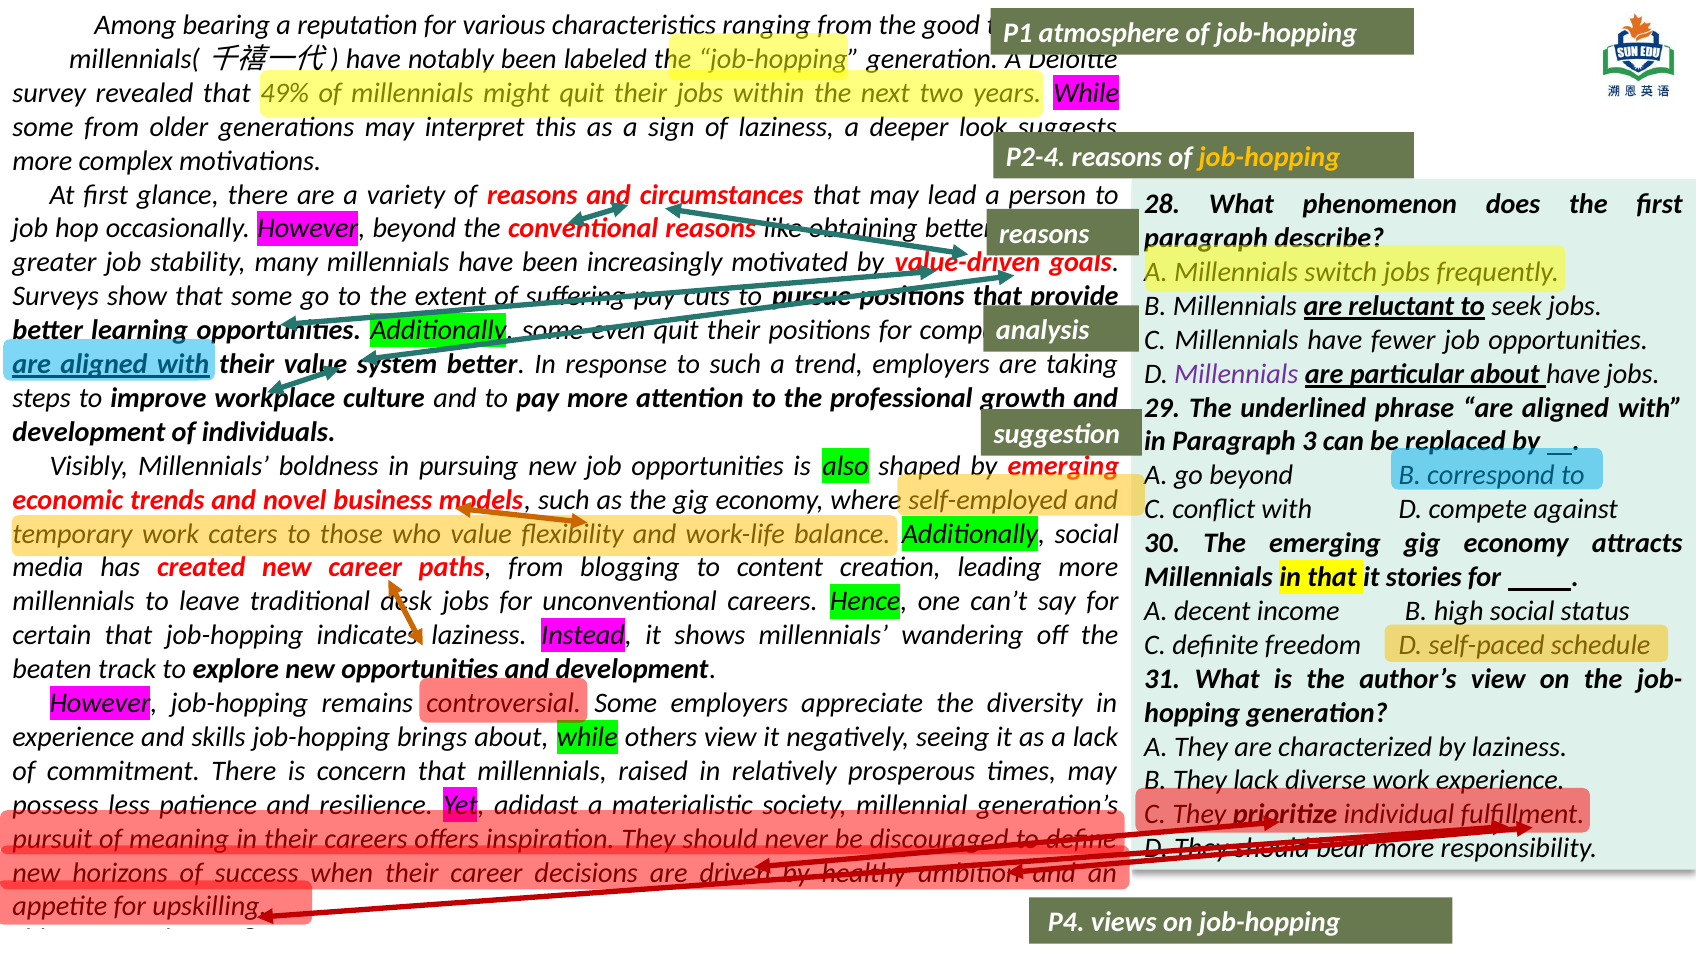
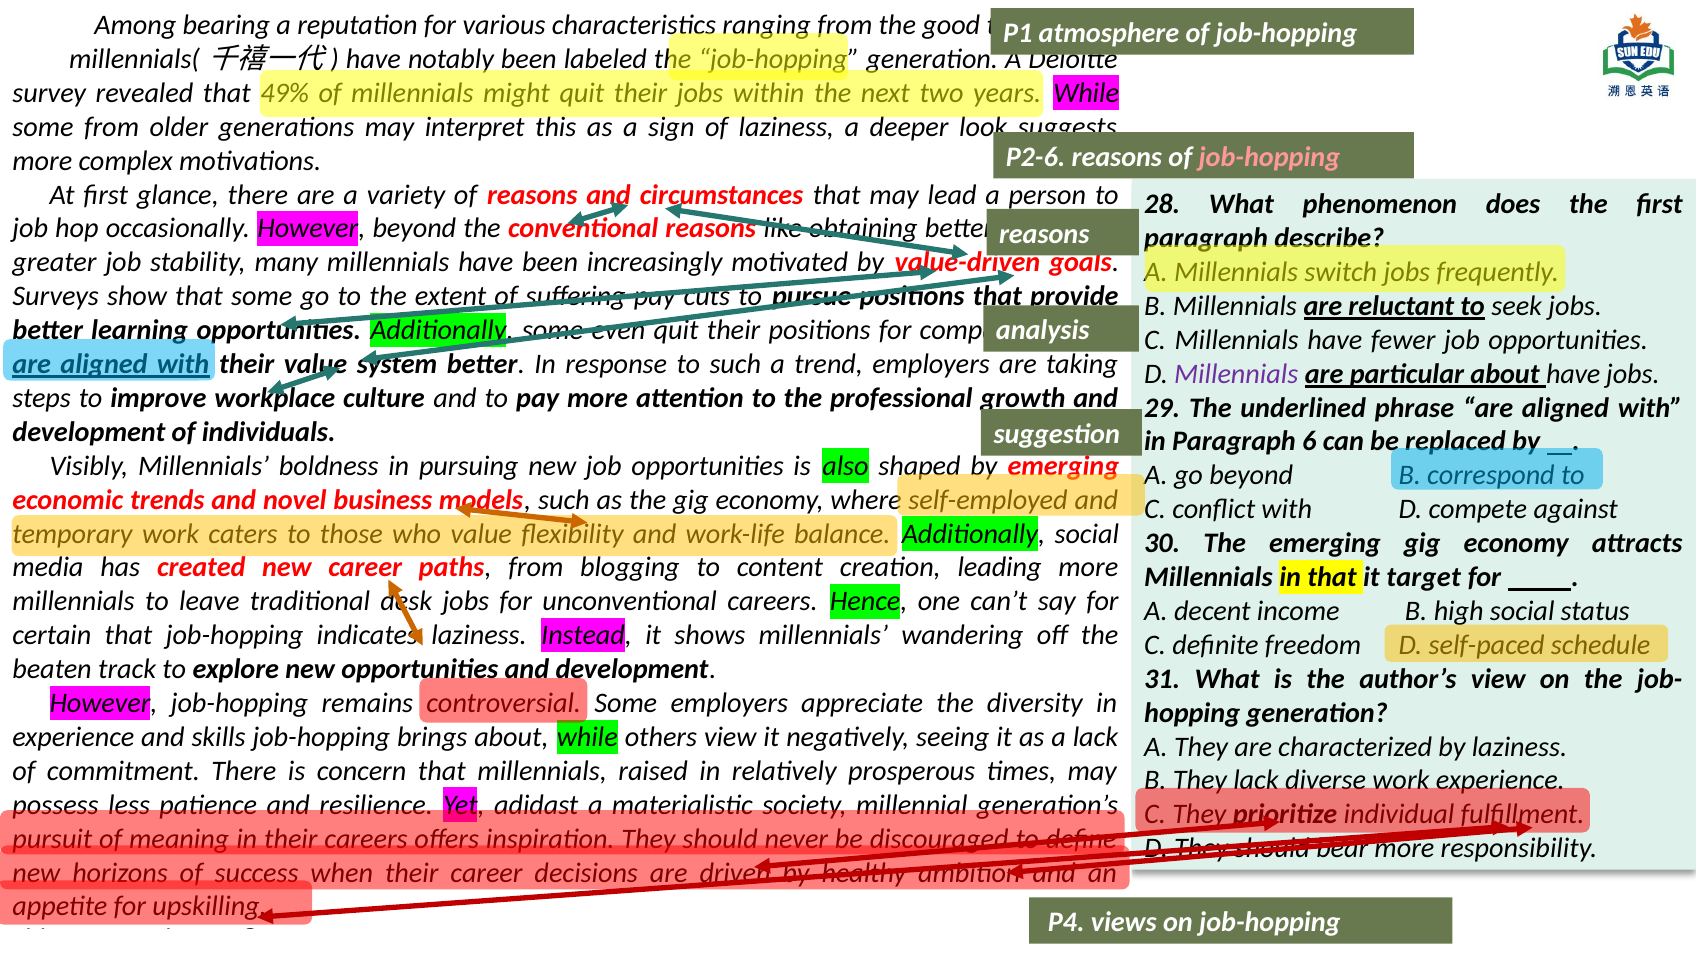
P2-4: P2-4 -> P2-6
job-hopping at (1269, 157) colour: yellow -> pink
3: 3 -> 6
stories: stories -> target
